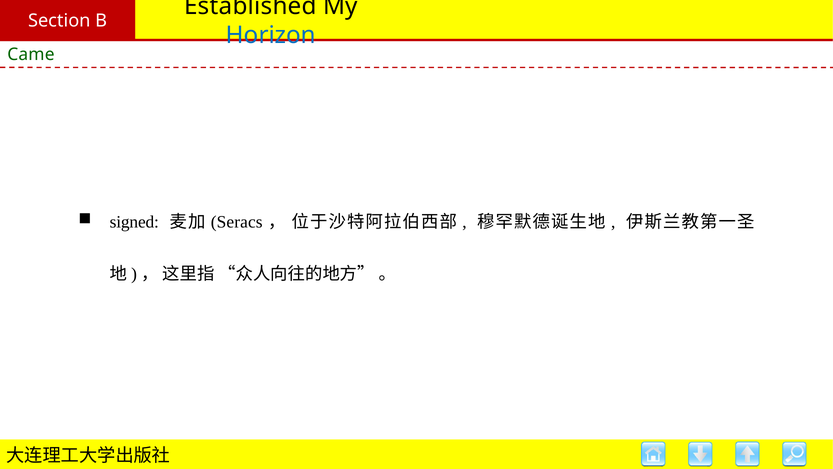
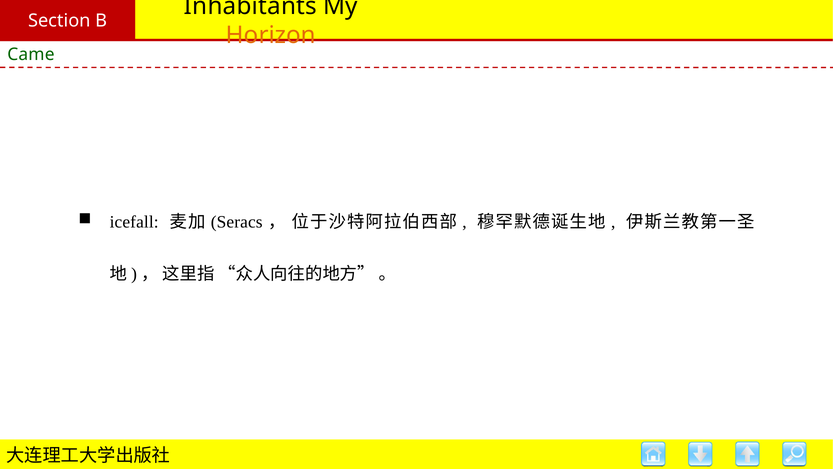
Established: Established -> Inhabitants
Horizon colour: blue -> orange
signed: signed -> icefall
